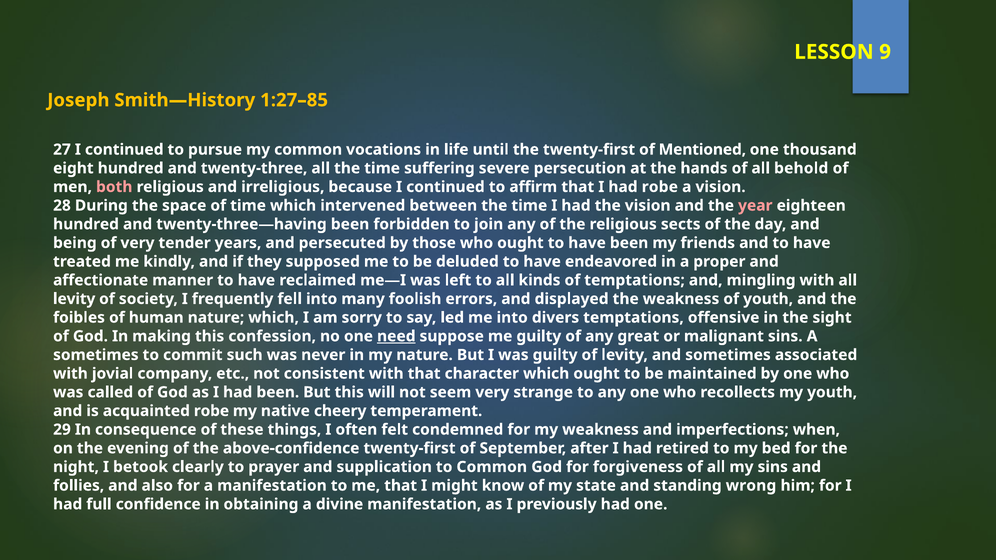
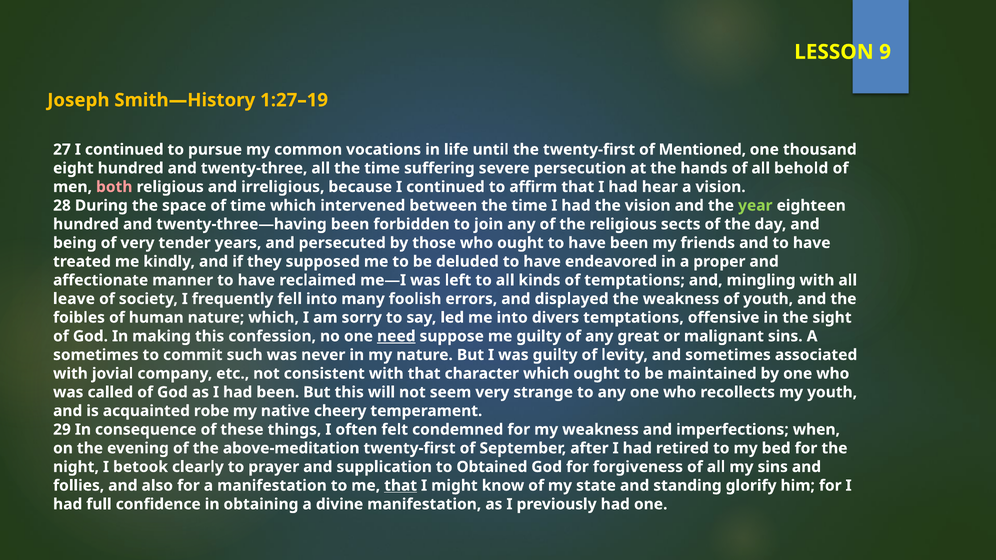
1:27–85: 1:27–85 -> 1:27–19
had robe: robe -> hear
year colour: pink -> light green
levity at (74, 299): levity -> leave
above-confidence: above-confidence -> above-meditation
to Common: Common -> Obtained
that at (401, 486) underline: none -> present
wrong: wrong -> glorify
